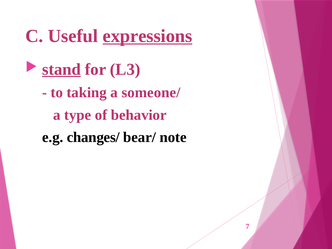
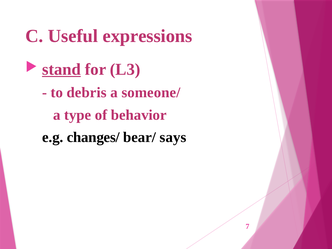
expressions underline: present -> none
taking: taking -> debris
note: note -> says
